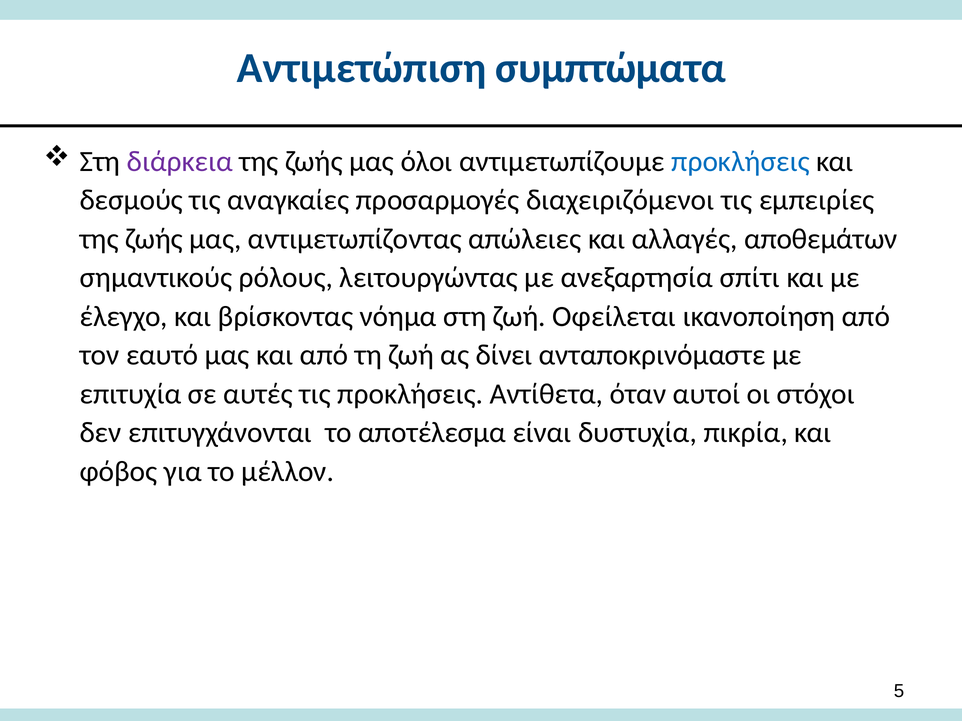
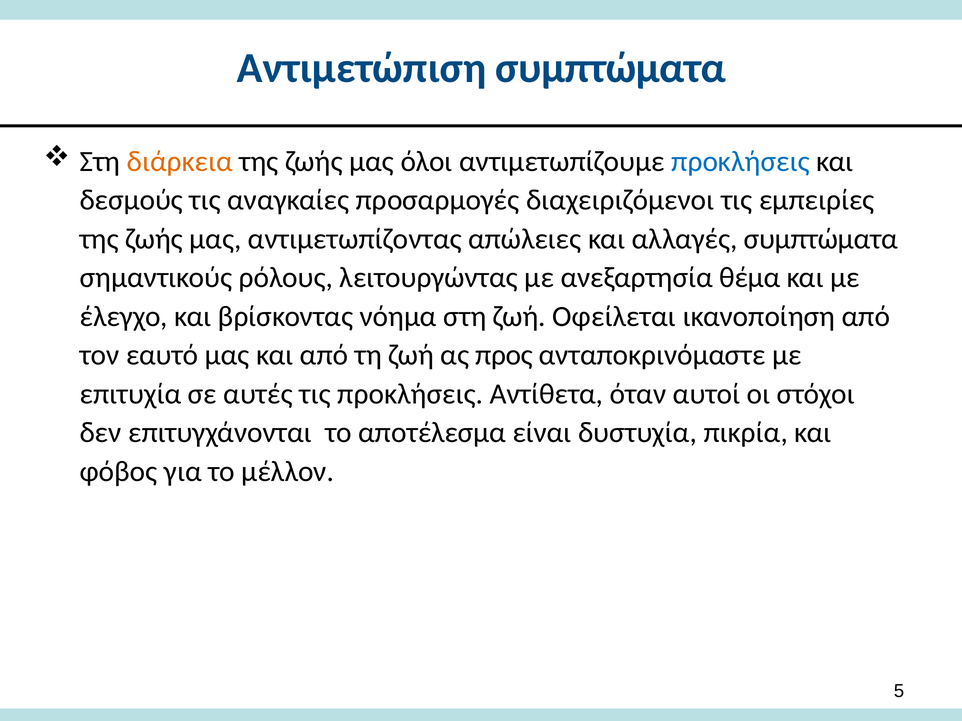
διάρκεια colour: purple -> orange
αλλαγές αποθεμάτων: αποθεμάτων -> συμπτώματα
σπίτι: σπίτι -> θέμα
δίνει: δίνει -> προς
